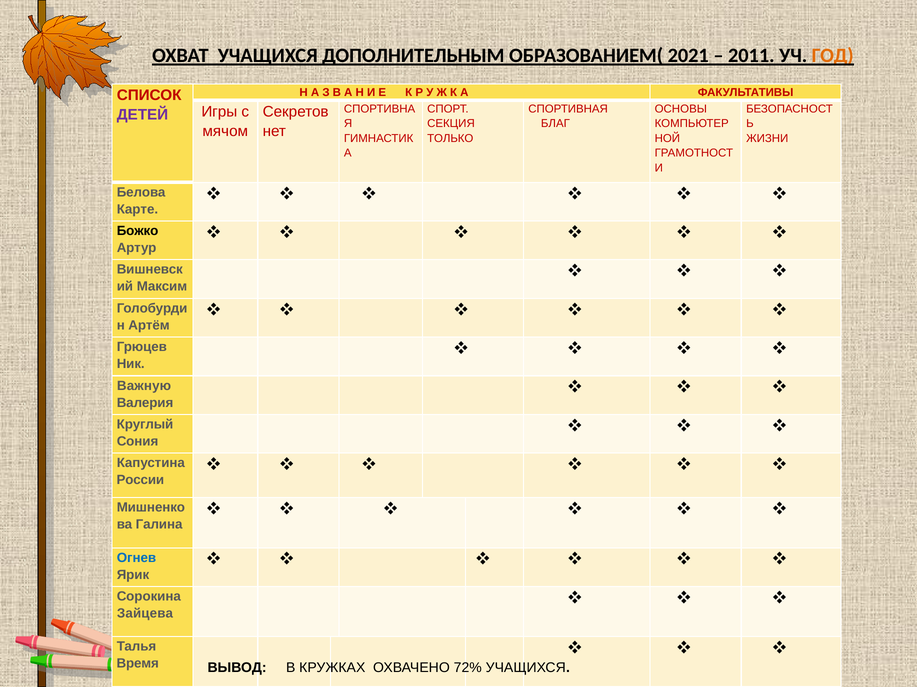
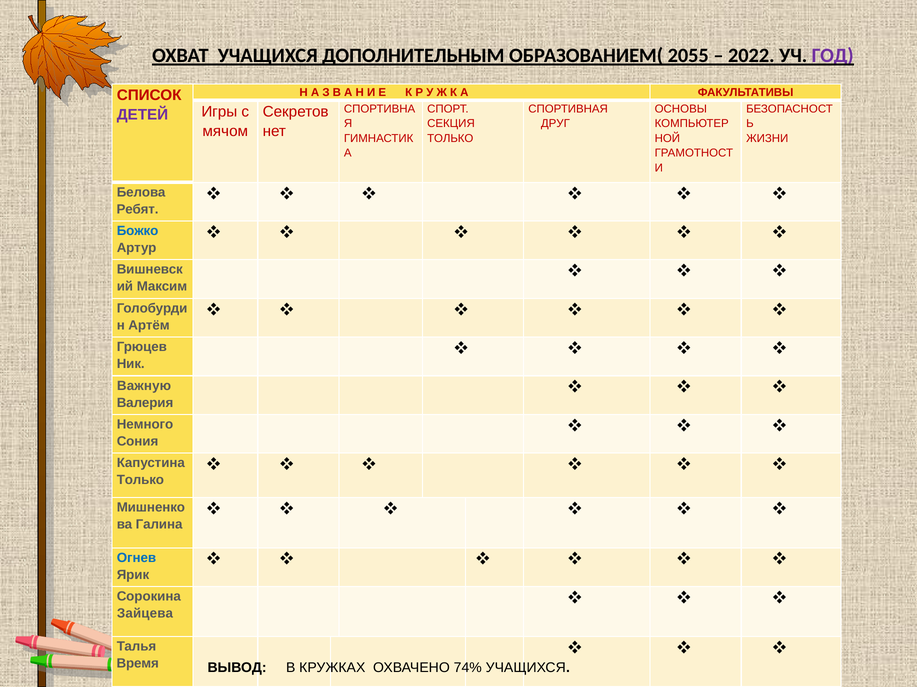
2021: 2021 -> 2055
2011: 2011 -> 2022
ГОД colour: orange -> purple
БЛАГ: БЛАГ -> ДРУГ
Карте: Карте -> Ребят
Божко colour: black -> blue
Круглый: Круглый -> Немного
России at (140, 481): России -> Только
72%: 72% -> 74%
